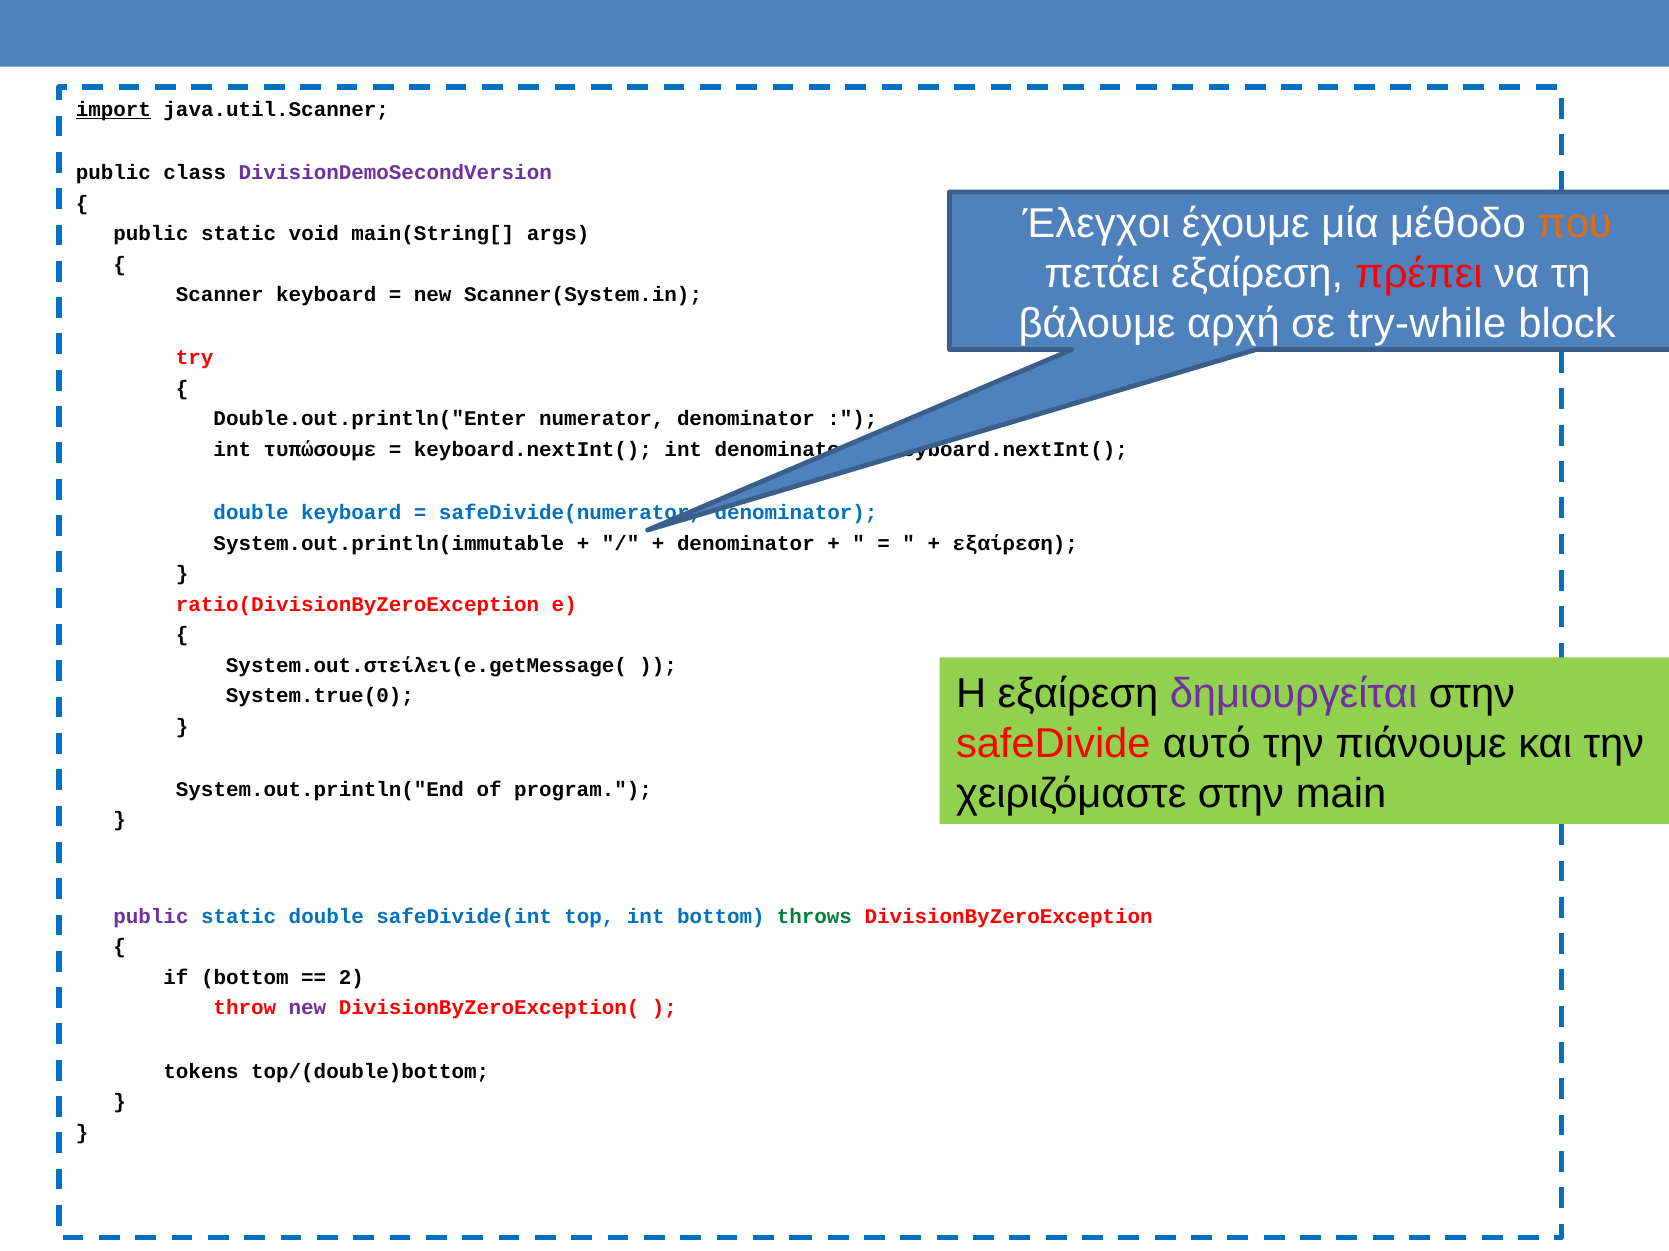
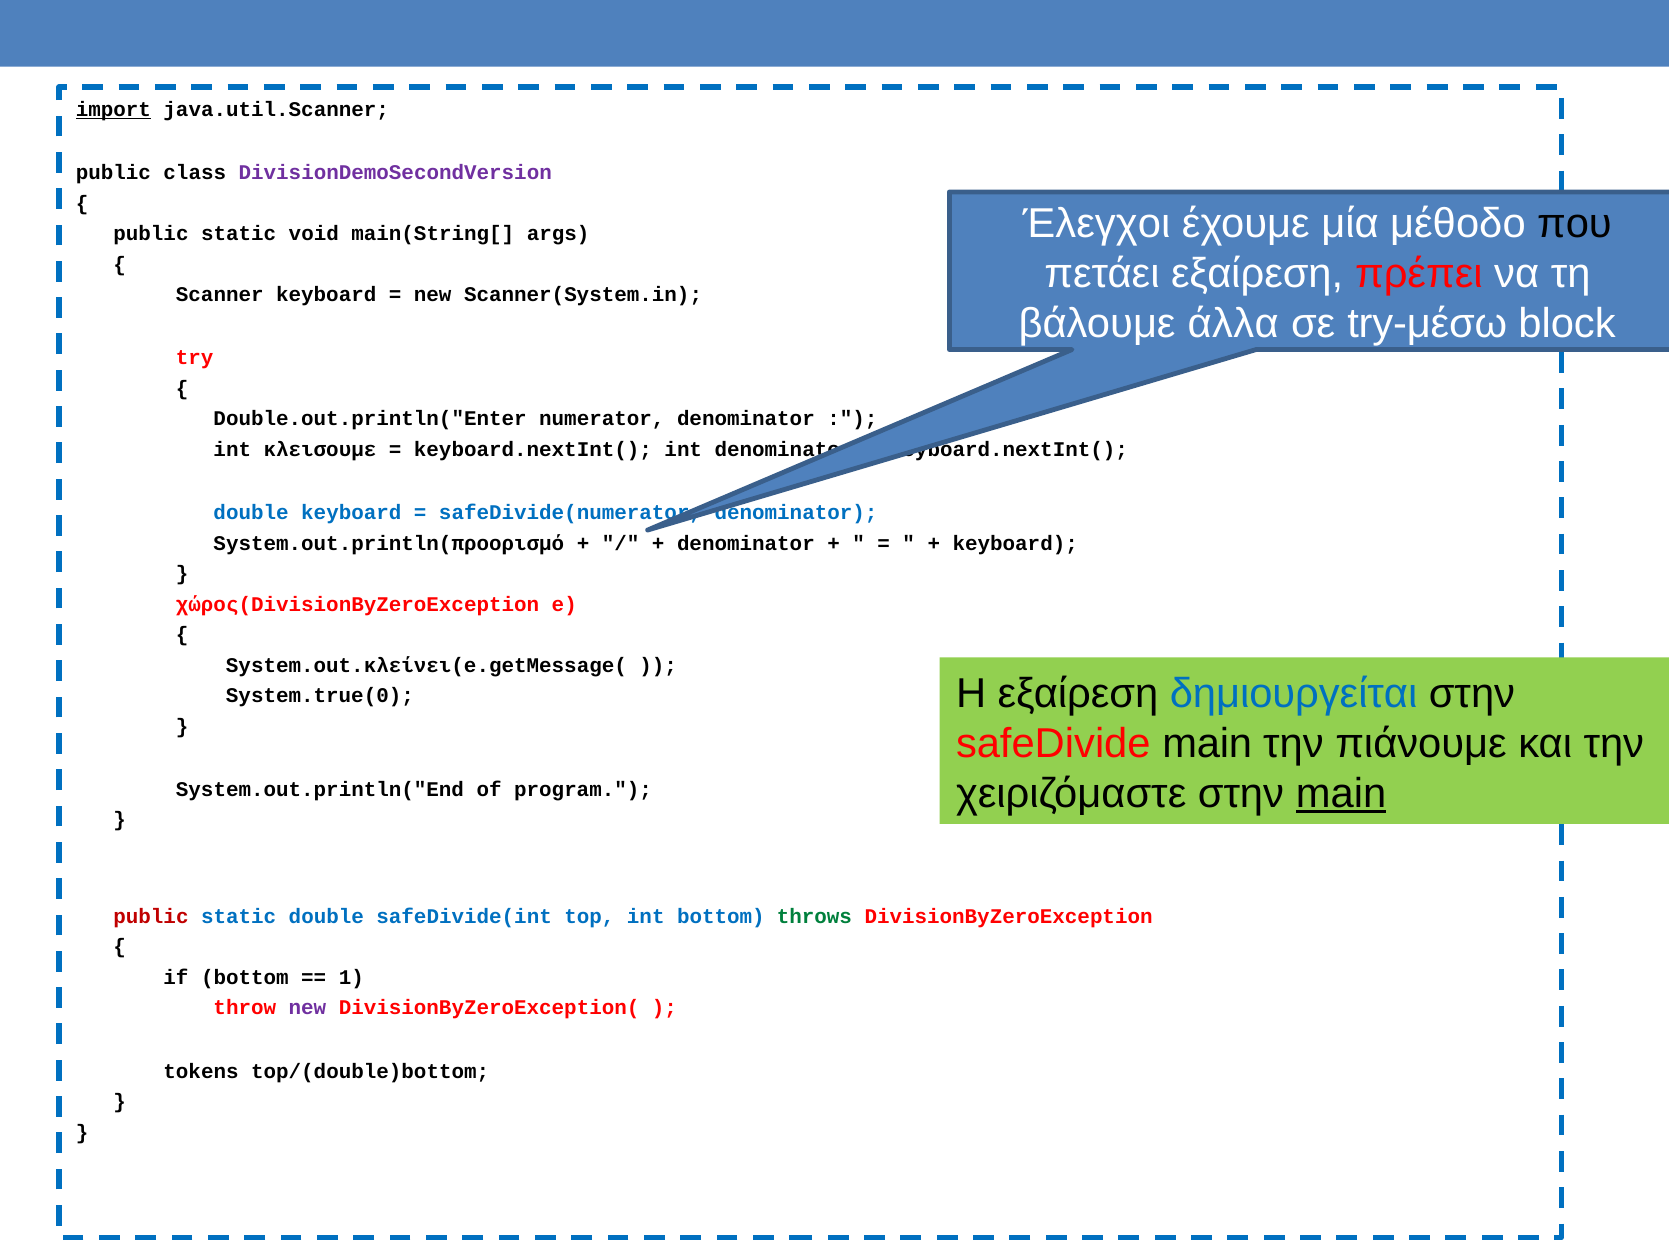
που colour: orange -> black
αρχή: αρχή -> άλλα
try-while: try-while -> try-μέσω
τυπώσουμε: τυπώσουμε -> κλεισουμε
System.out.println(immutable: System.out.println(immutable -> System.out.println(προορισμό
εξαίρεση at (1015, 544): εξαίρεση -> keyboard
ratio(DivisionByZeroException: ratio(DivisionByZeroException -> χώρος(DivisionByZeroException
System.out.στείλει(e.getMessage(: System.out.στείλει(e.getMessage( -> System.out.κλείνει(e.getMessage(
δημιουργείται colour: purple -> blue
safeDivide αυτό: αυτό -> main
main at (1341, 794) underline: none -> present
public at (151, 917) colour: purple -> red
2: 2 -> 1
